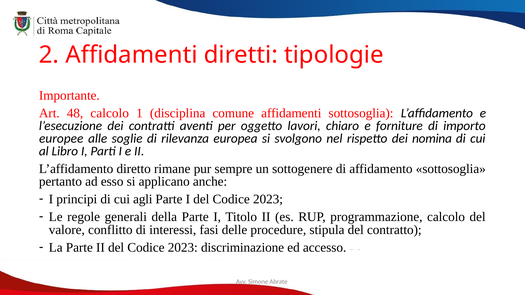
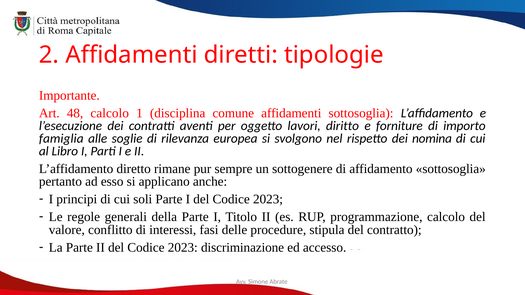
chiaro: chiaro -> diritto
europee: europee -> famiglia
agli: agli -> soli
